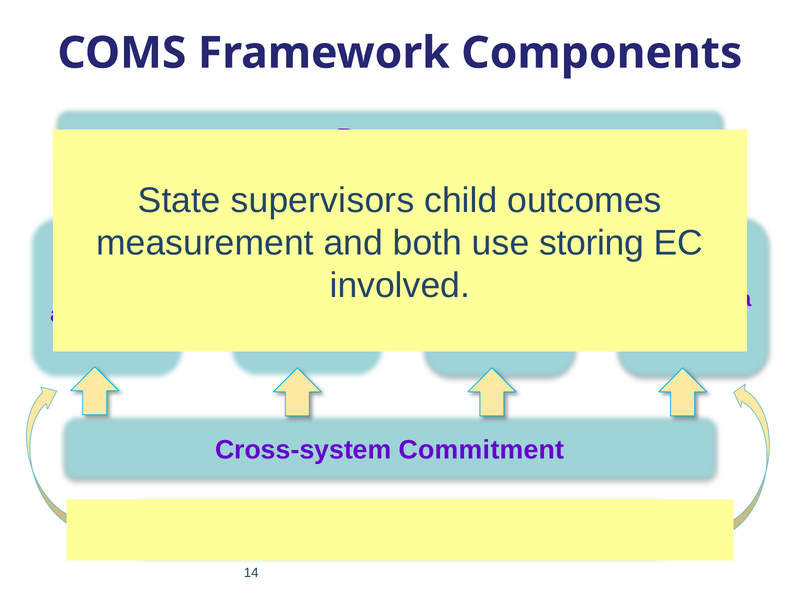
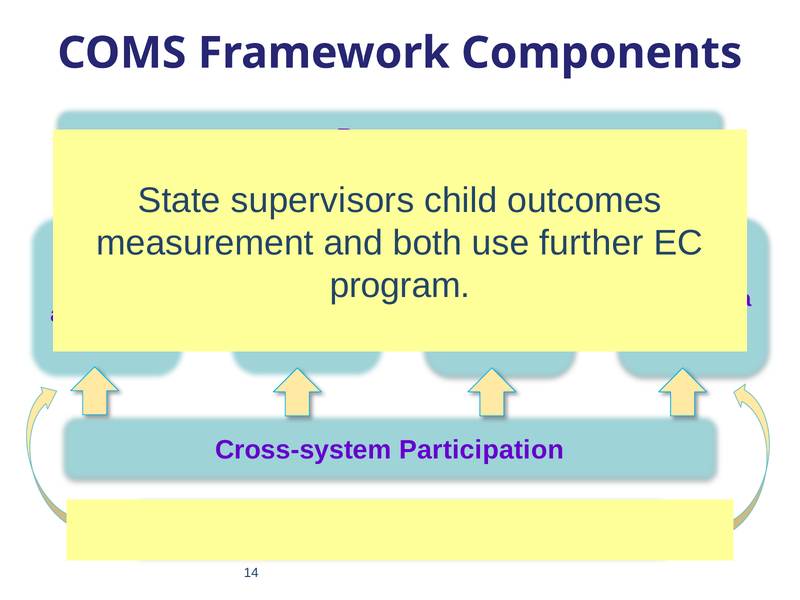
storing: storing -> further
involved: involved -> program
Commitment: Commitment -> Participation
